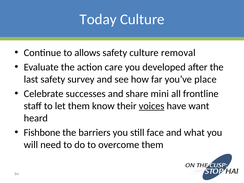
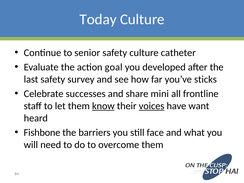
allows: allows -> senior
removal: removal -> catheter
care: care -> goal
place: place -> sticks
know underline: none -> present
